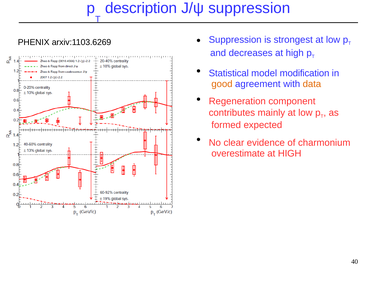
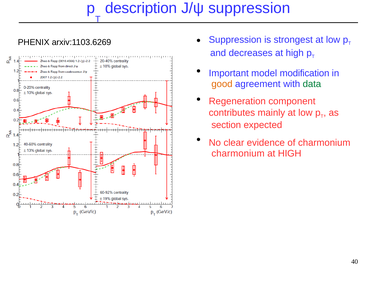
Statistical: Statistical -> Important
data colour: orange -> green
formed: formed -> section
overestimate at (238, 153): overestimate -> charmonium
